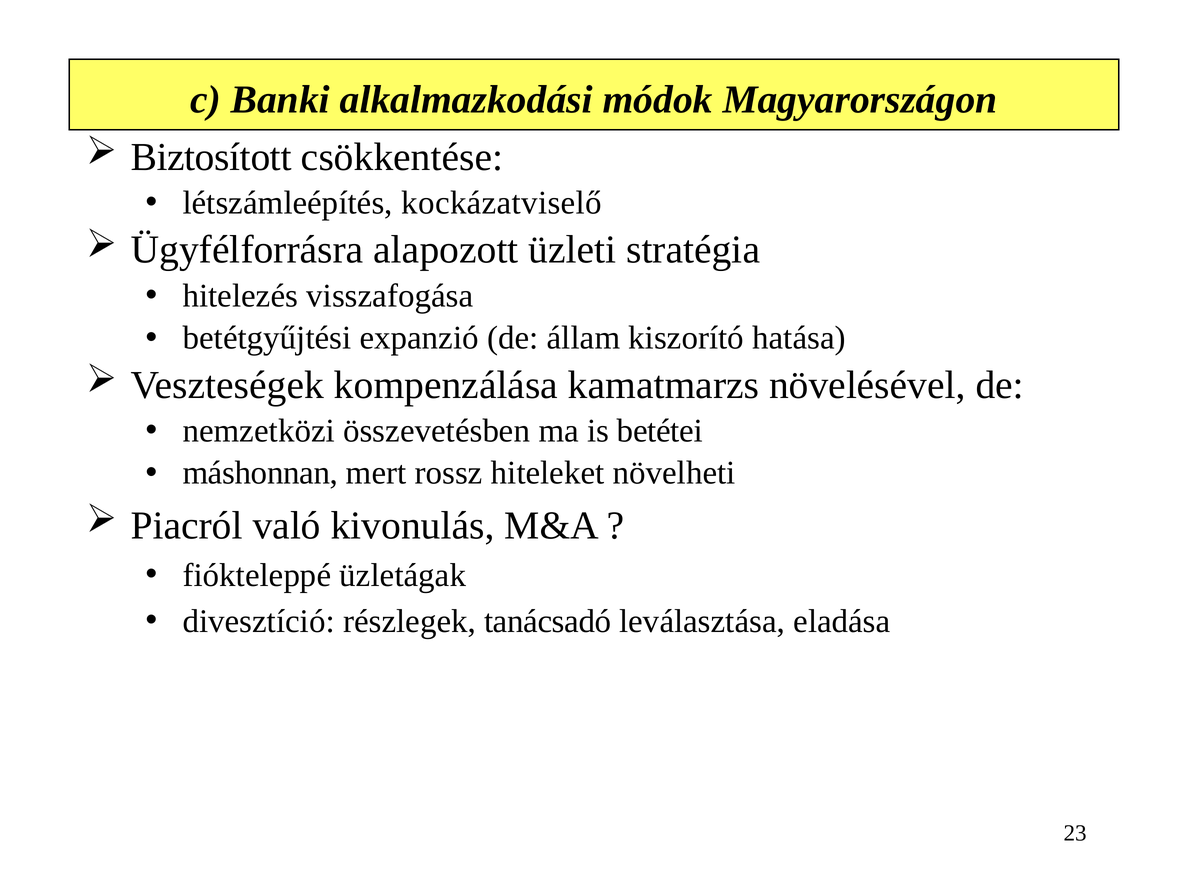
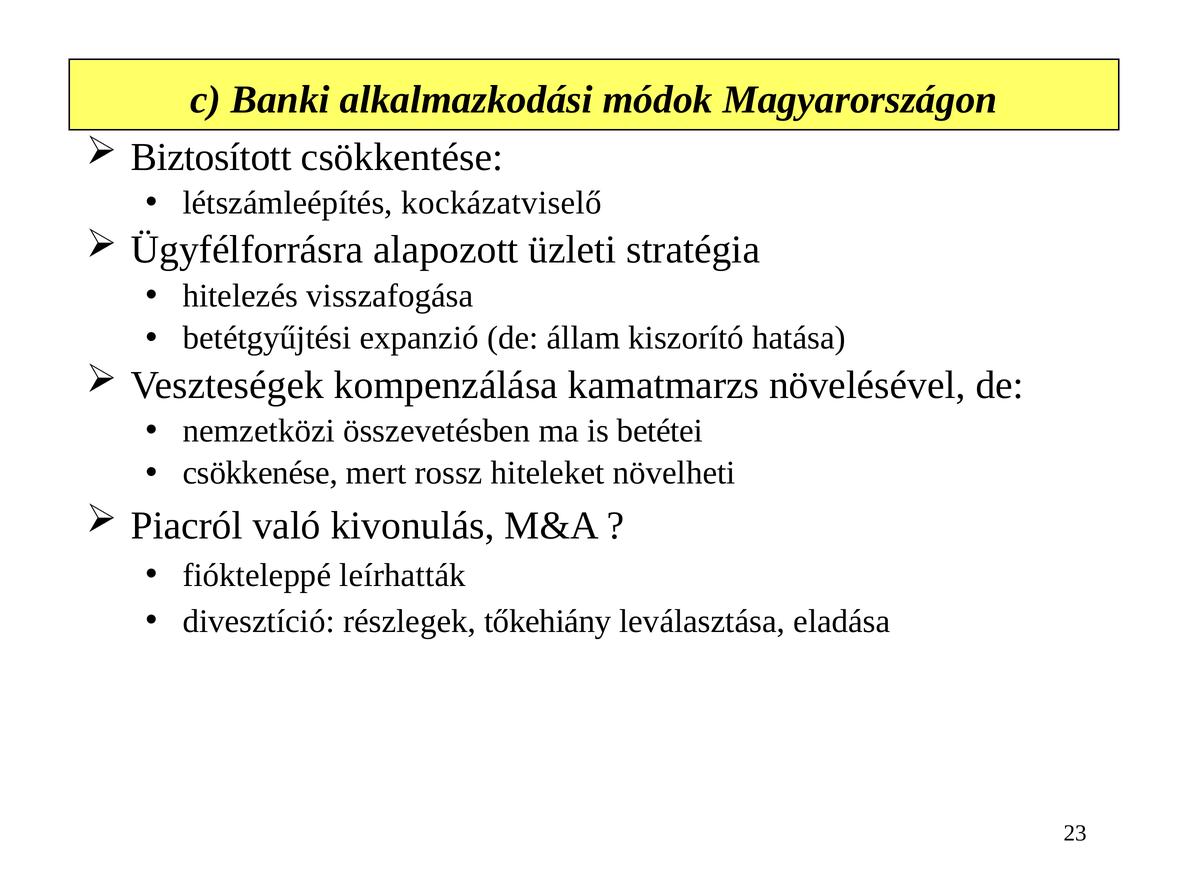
máshonnan: máshonnan -> csökkenése
üzletágak: üzletágak -> leírhatták
tanácsadó: tanácsadó -> tőkehiány
